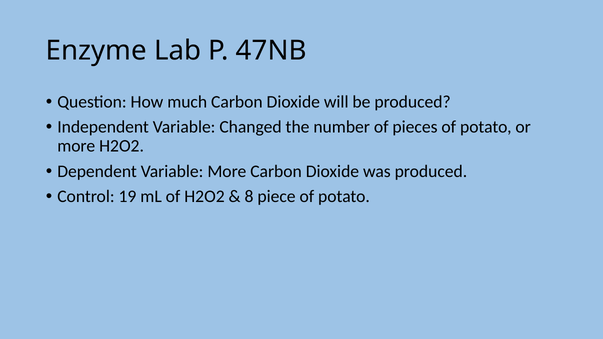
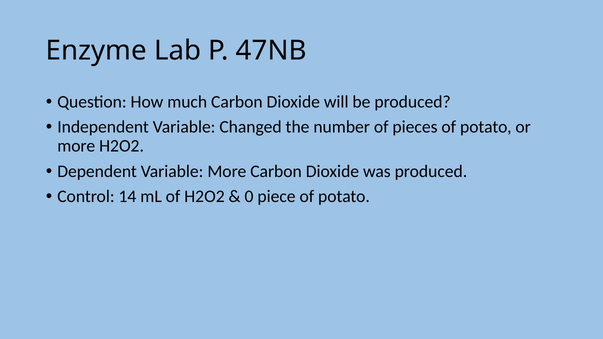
19: 19 -> 14
8: 8 -> 0
